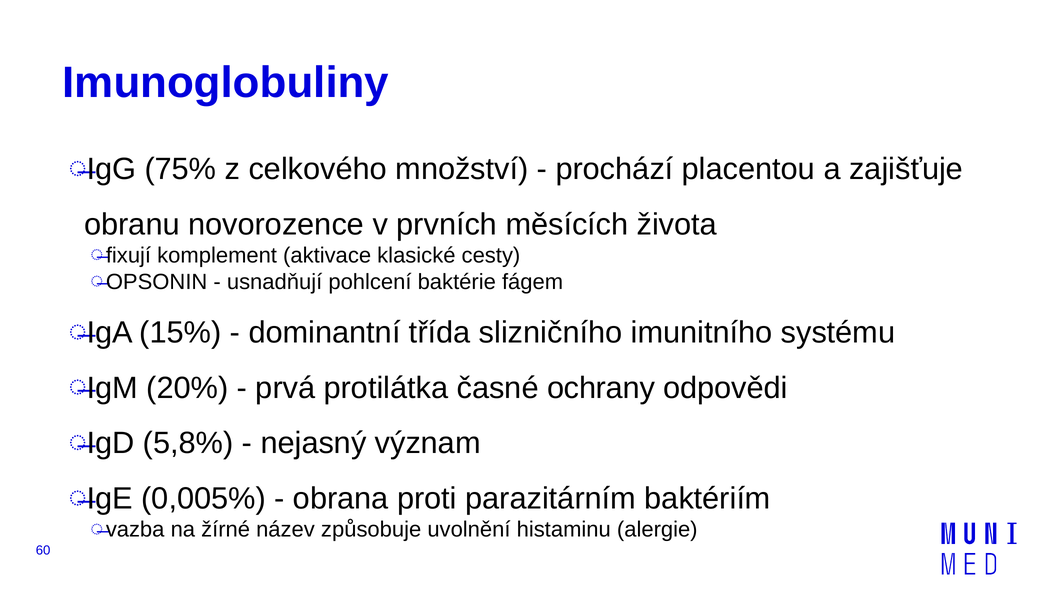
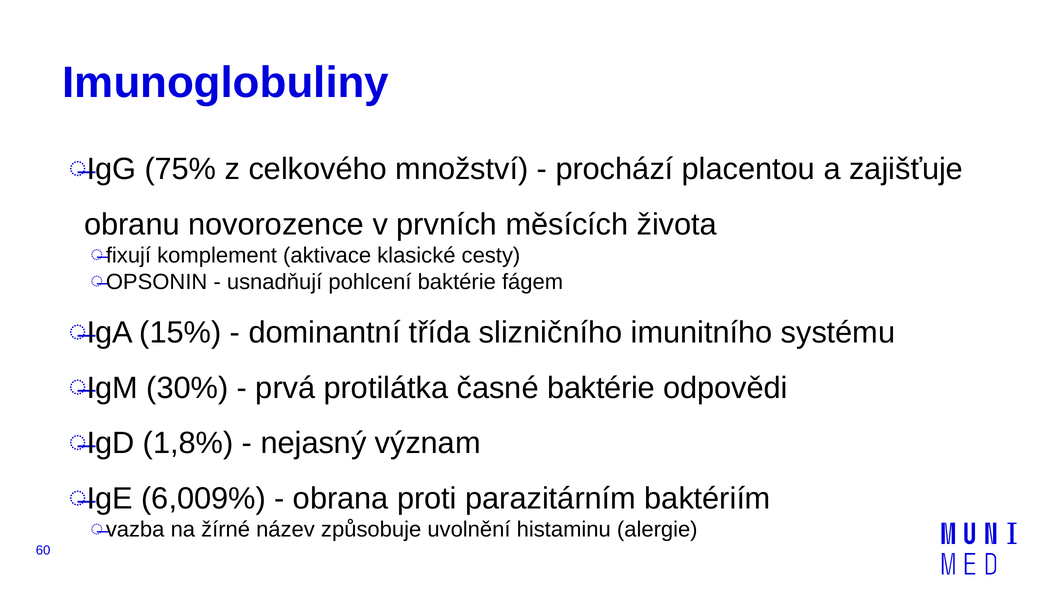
20%: 20% -> 30%
časné ochrany: ochrany -> baktérie
5,8%: 5,8% -> 1,8%
0,005%: 0,005% -> 6,009%
